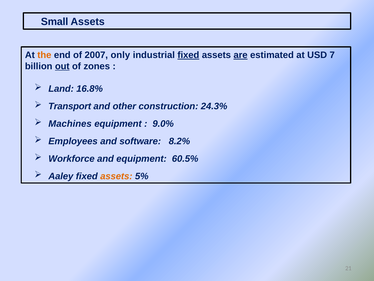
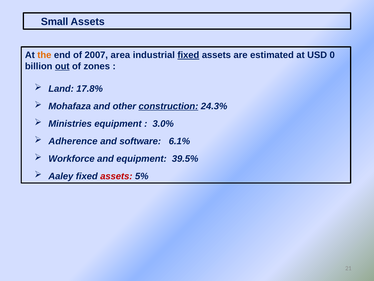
only: only -> area
are underline: present -> none
7: 7 -> 0
16.8%: 16.8% -> 17.8%
Transport: Transport -> Mohafaza
construction underline: none -> present
Machines: Machines -> Ministries
9.0%: 9.0% -> 3.0%
Employees: Employees -> Adherence
8.2%: 8.2% -> 6.1%
60.5%: 60.5% -> 39.5%
assets at (116, 176) colour: orange -> red
